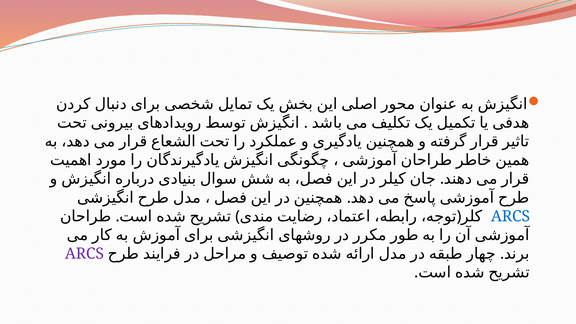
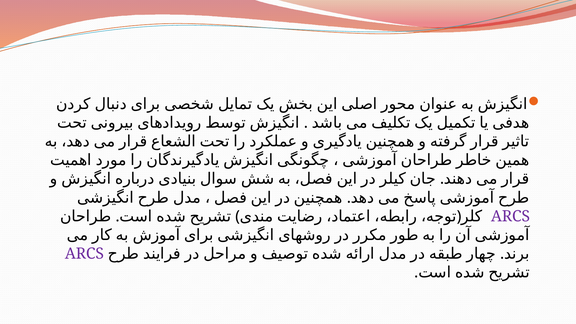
ARCS at (510, 216) colour: blue -> purple
